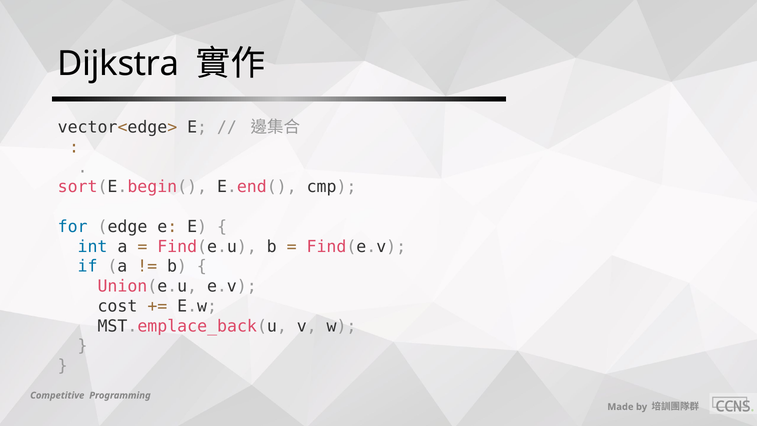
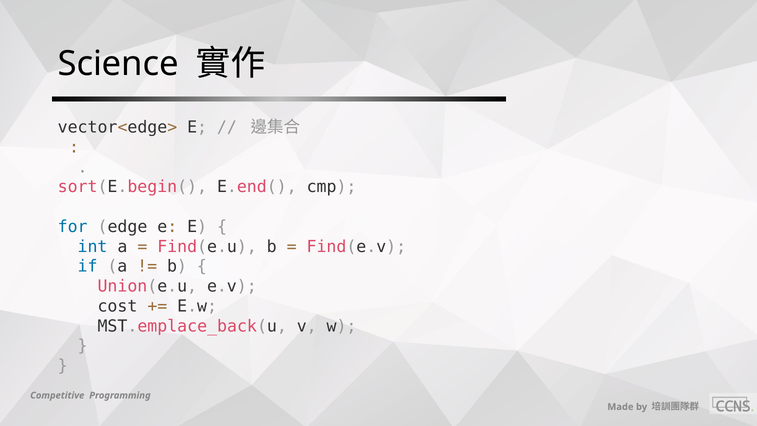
Dijkstra: Dijkstra -> Science
